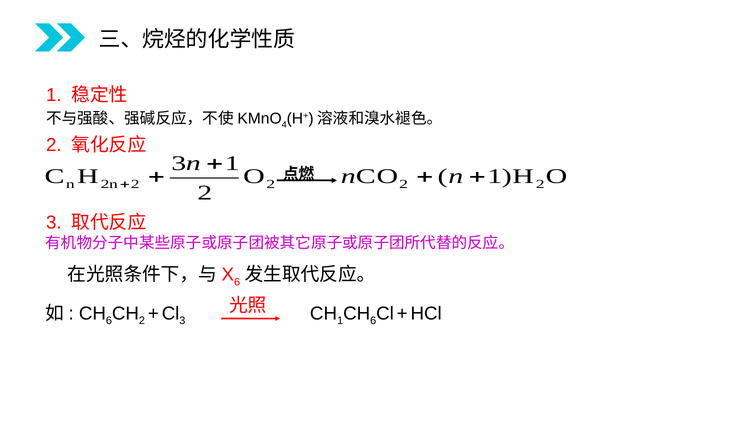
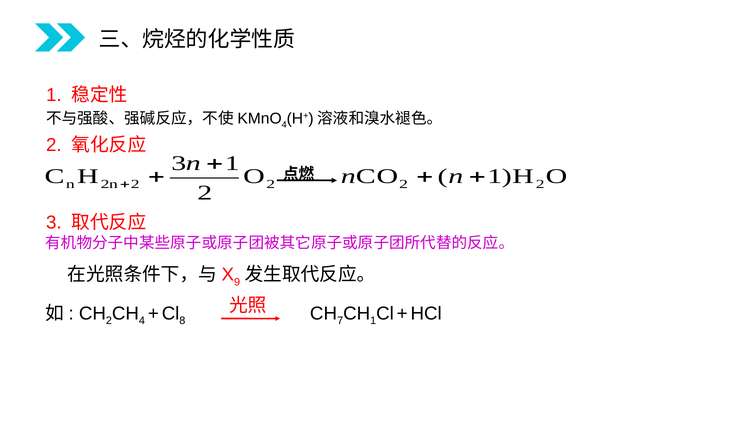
6 at (237, 282): 6 -> 9
6 at (109, 321): 6 -> 2
2 at (142, 321): 2 -> 4
3 at (182, 321): 3 -> 8
1 at (340, 321): 1 -> 7
6 at (373, 321): 6 -> 1
